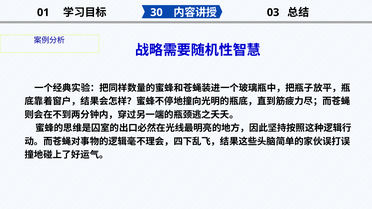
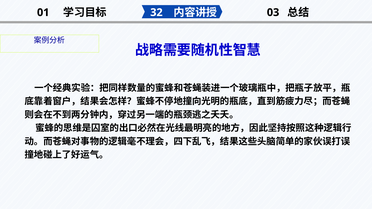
30: 30 -> 32
